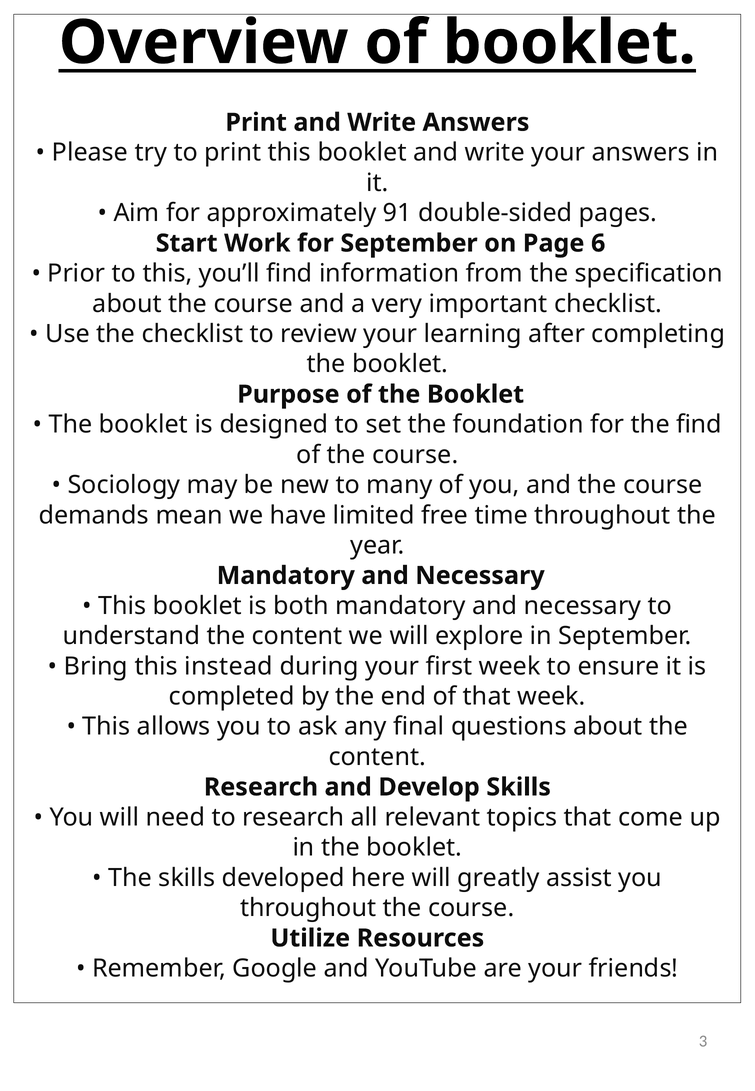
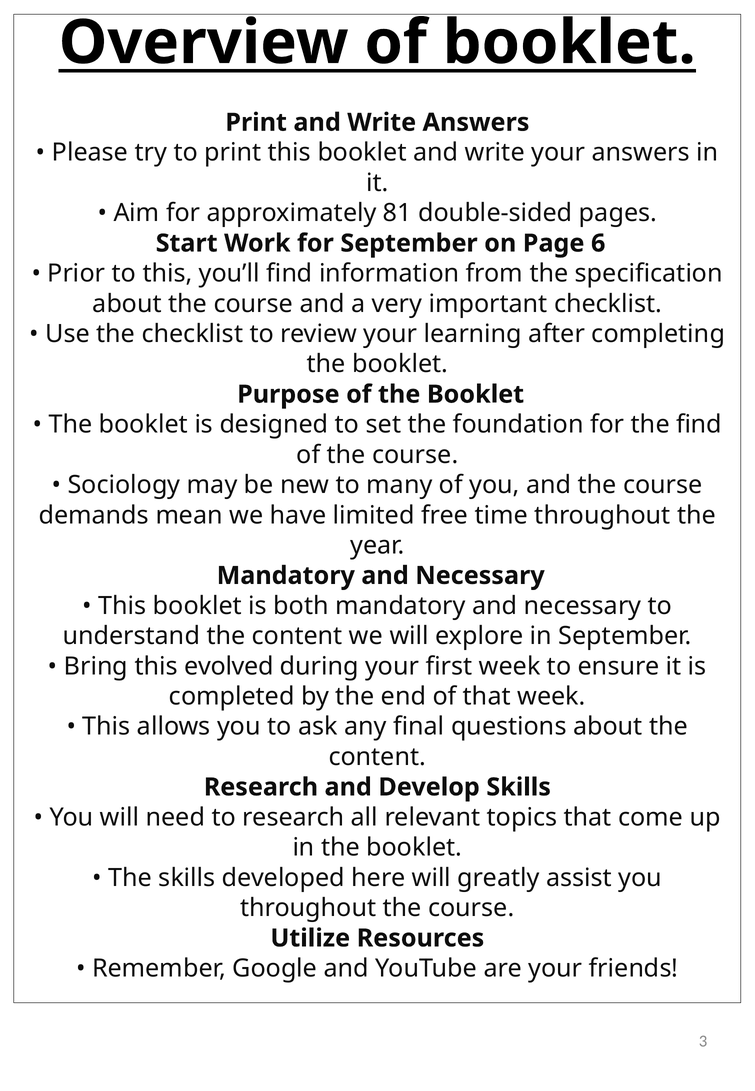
91: 91 -> 81
instead: instead -> evolved
